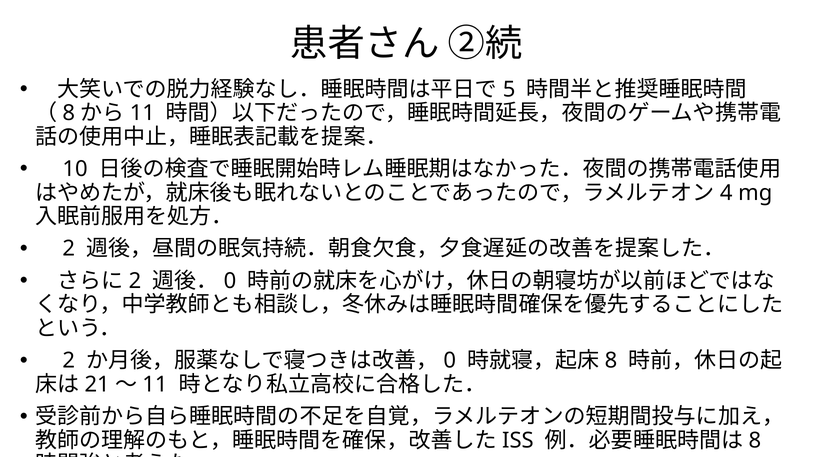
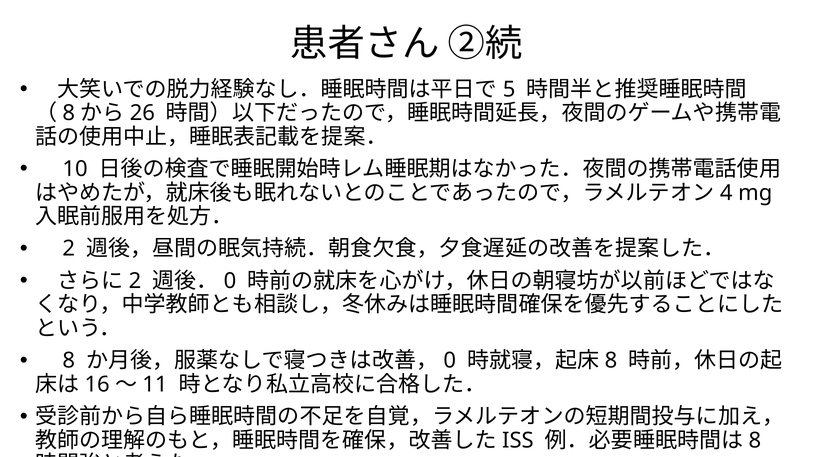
11 at (142, 113): 11 -> 26
2 at (69, 361): 2 -> 8
21: 21 -> 16
